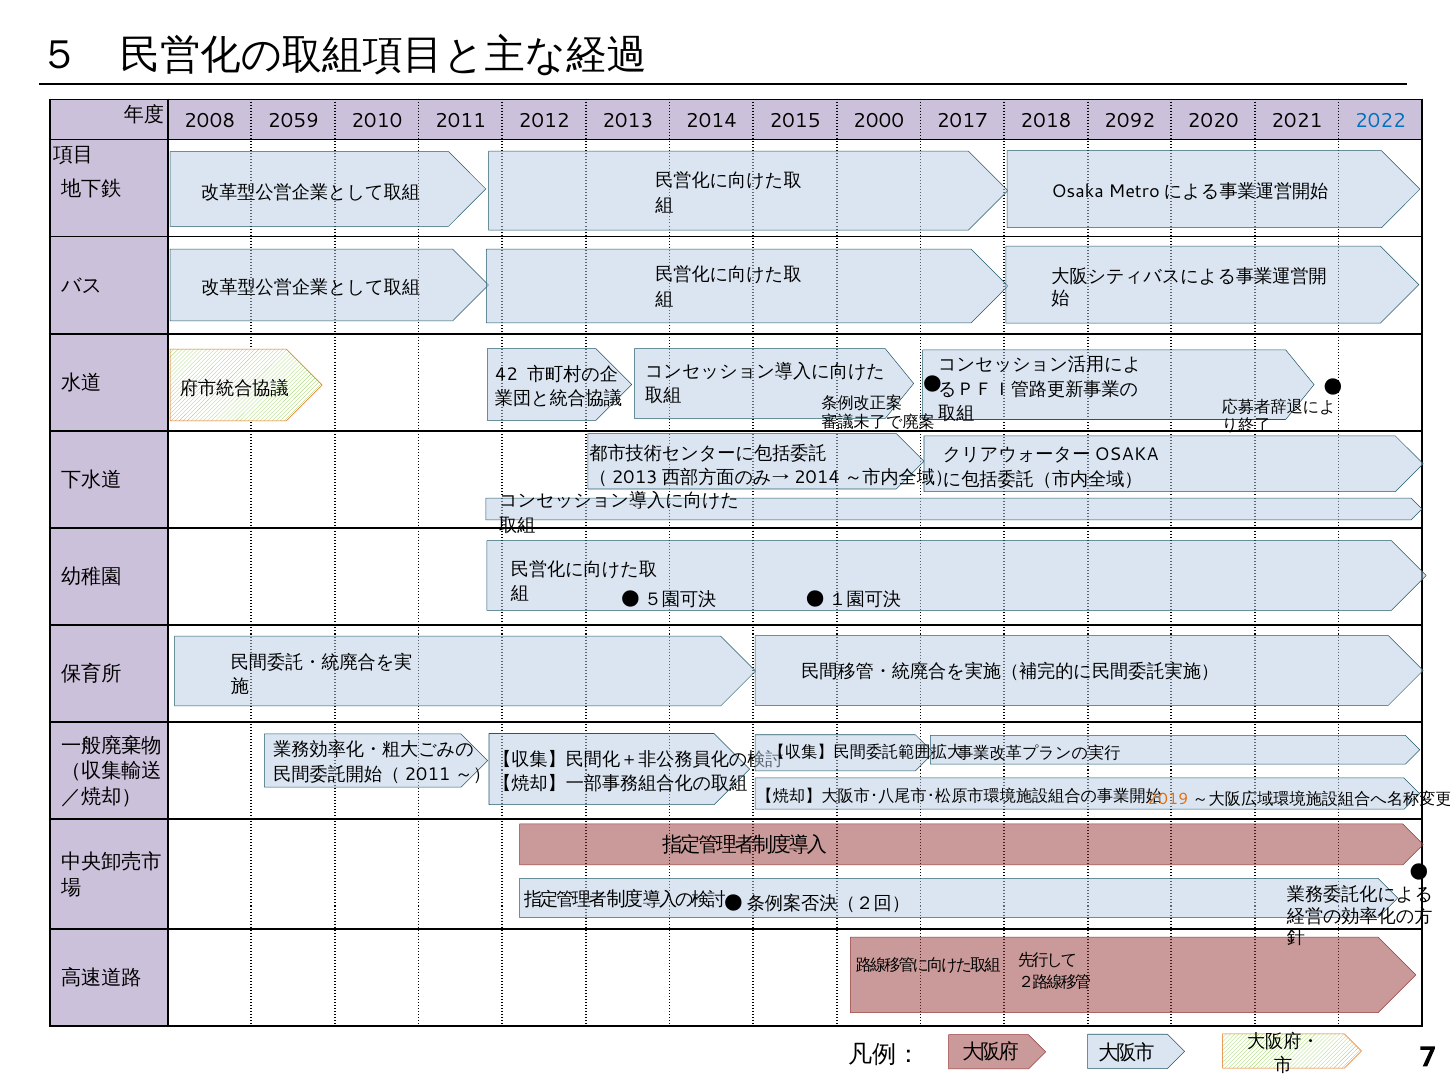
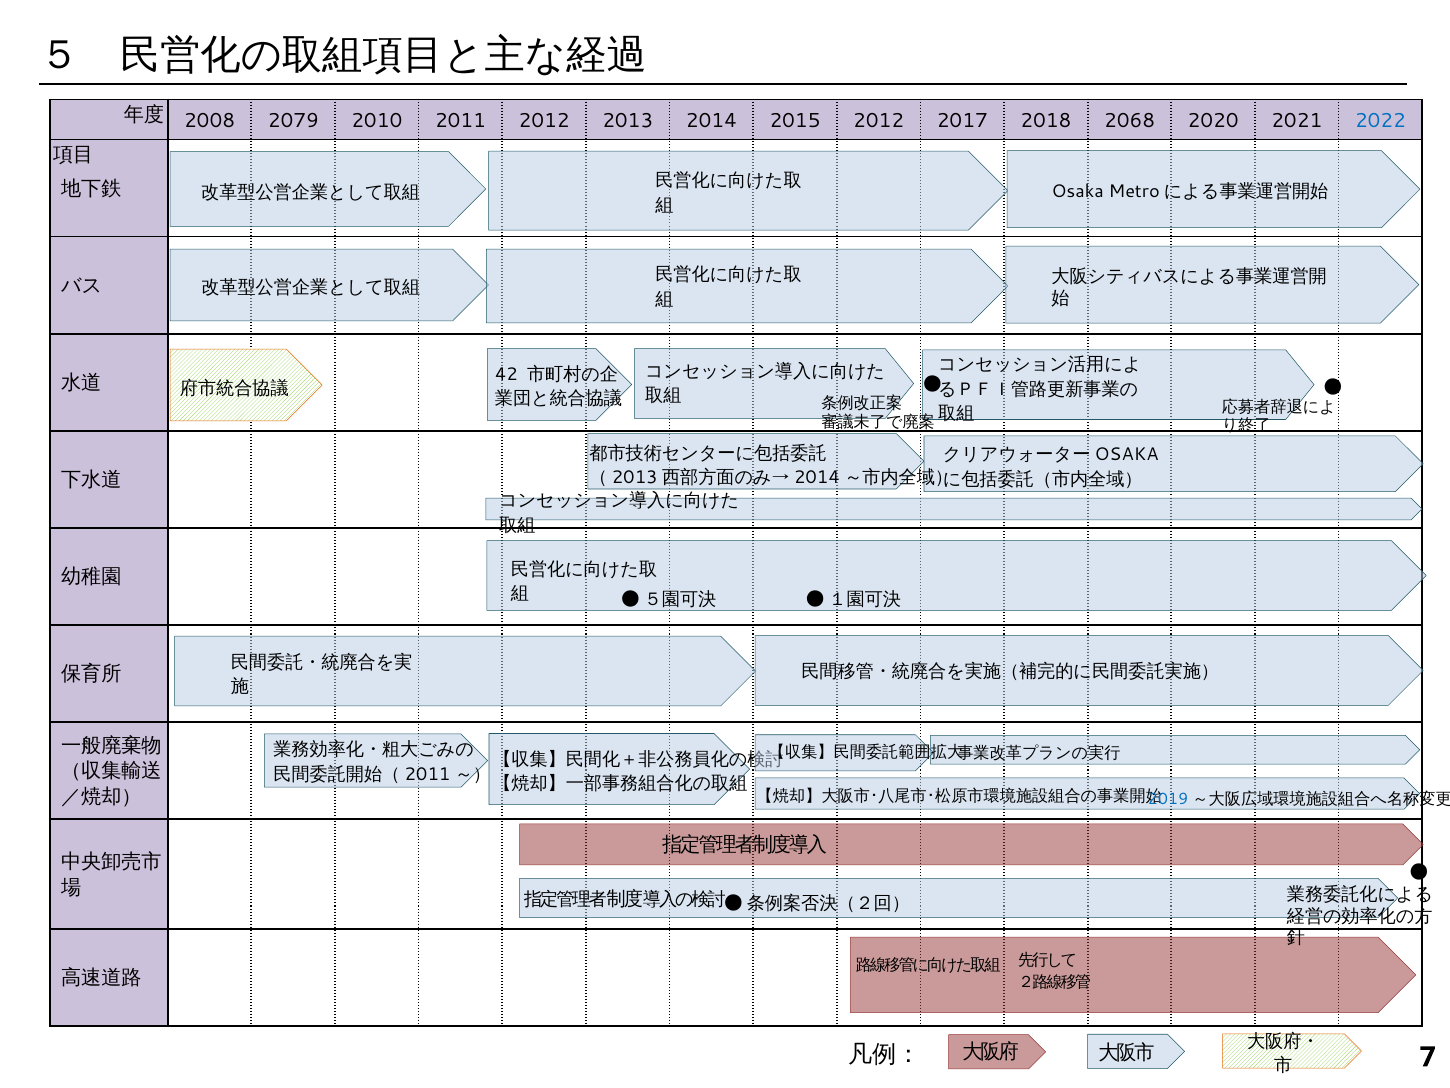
2059: 2059 -> 2079
2015 2000: 2000 -> 2012
2092: 2092 -> 2068
2019 colour: orange -> blue
